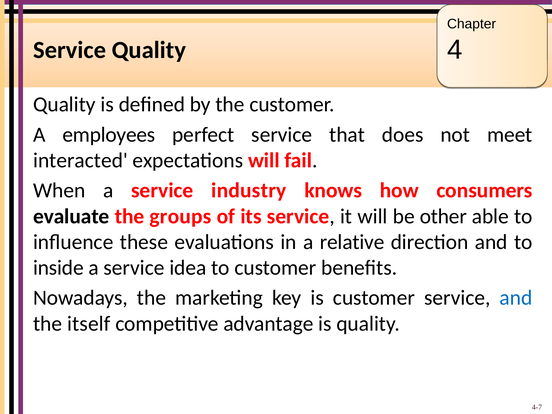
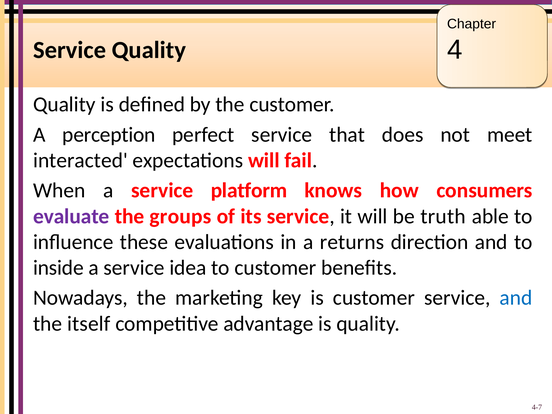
employees: employees -> perception
industry: industry -> platform
evaluate colour: black -> purple
other: other -> truth
relative: relative -> returns
